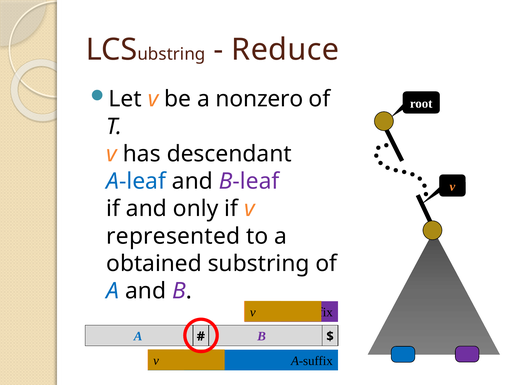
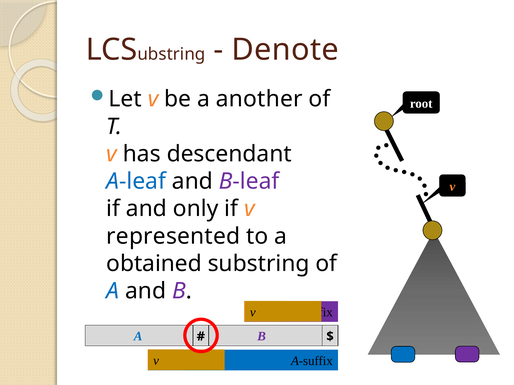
Reduce: Reduce -> Denote
nonzero: nonzero -> another
